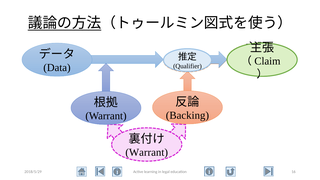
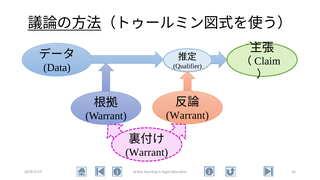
Backing at (187, 115): Backing -> Warrant
